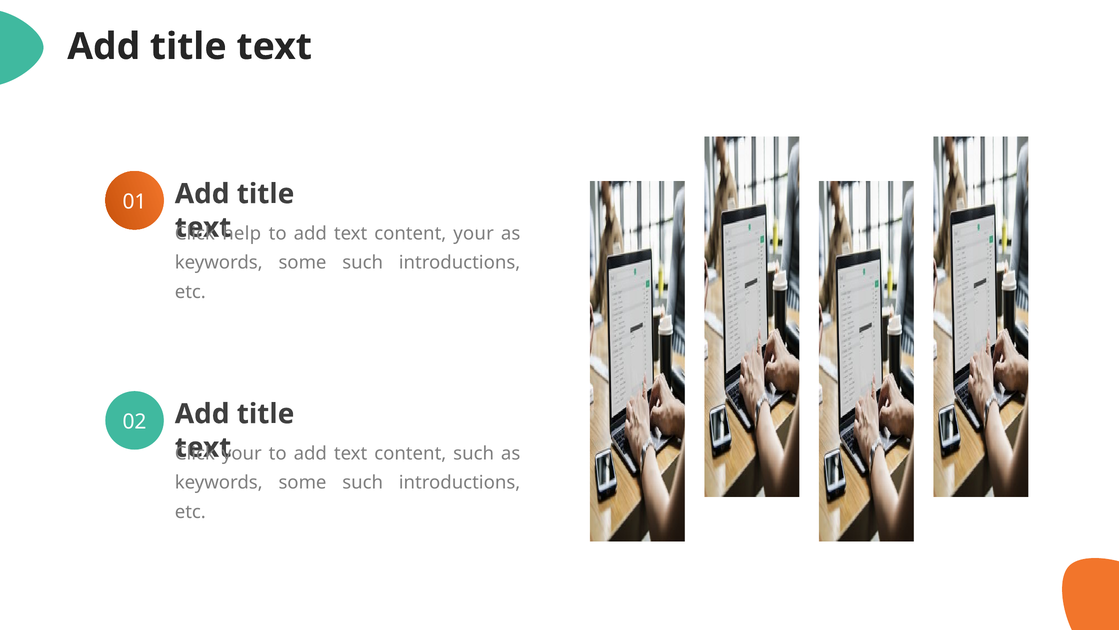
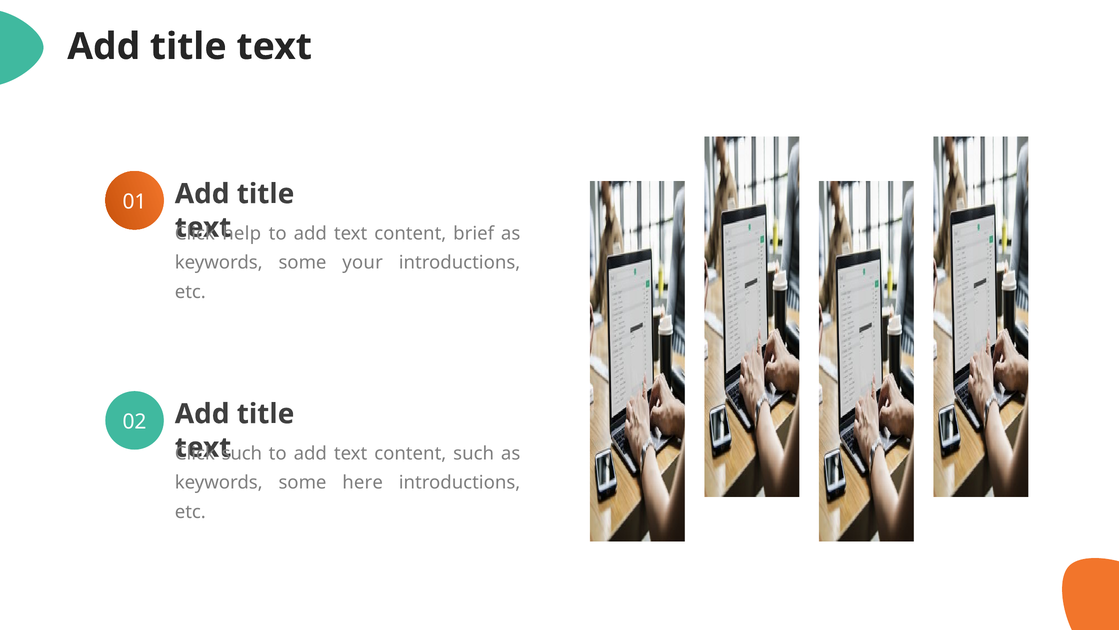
content your: your -> brief
such at (363, 263): such -> your
your at (242, 453): your -> such
such at (363, 482): such -> here
